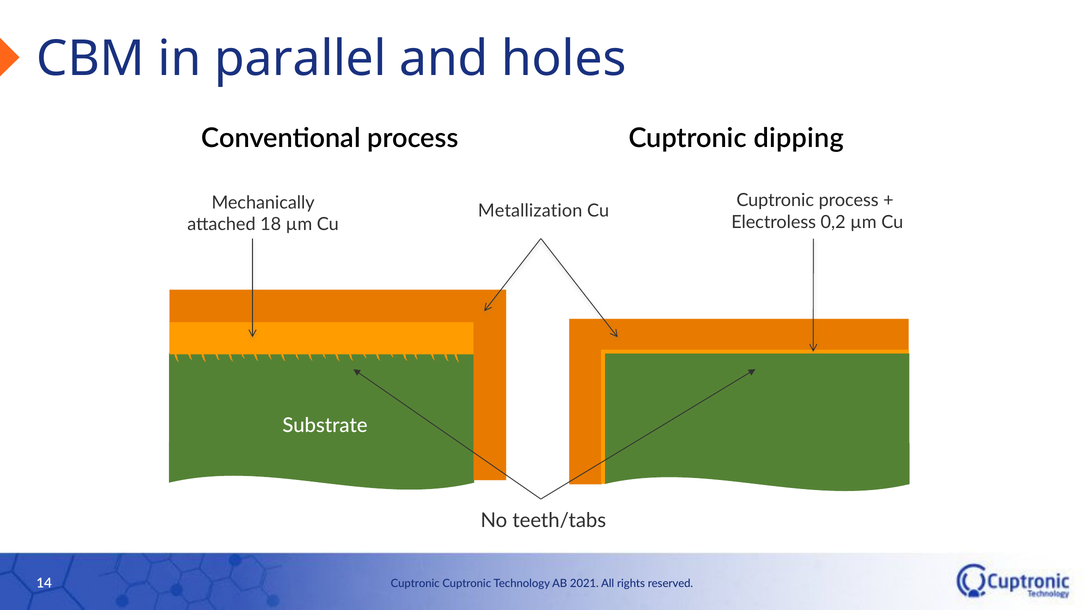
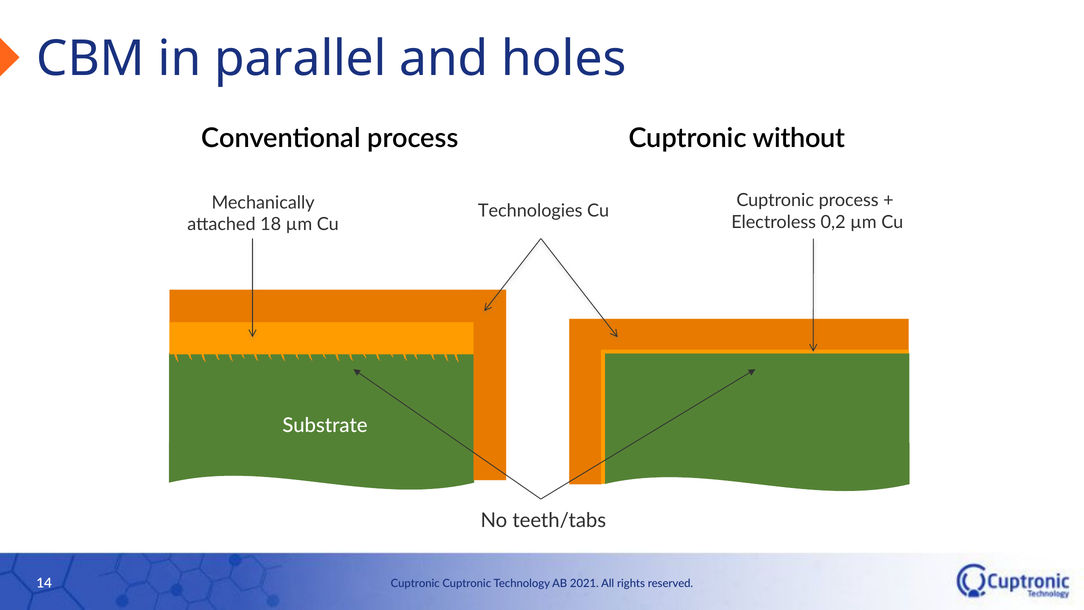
dipping: dipping -> without
Metallization: Metallization -> Technologies
